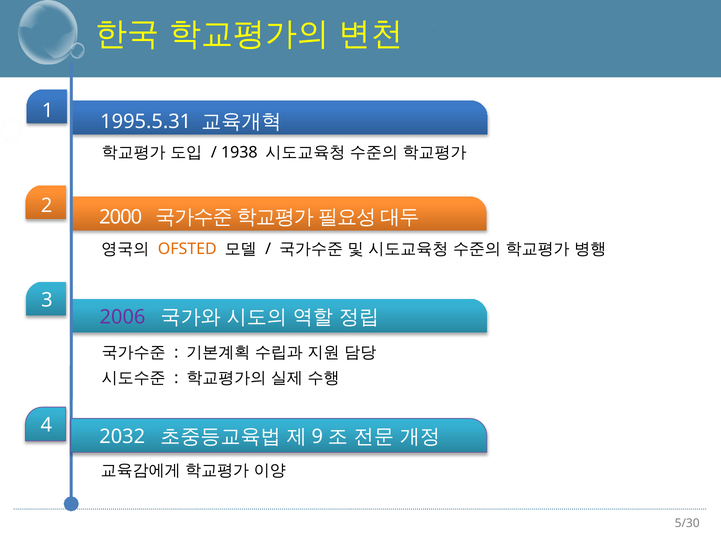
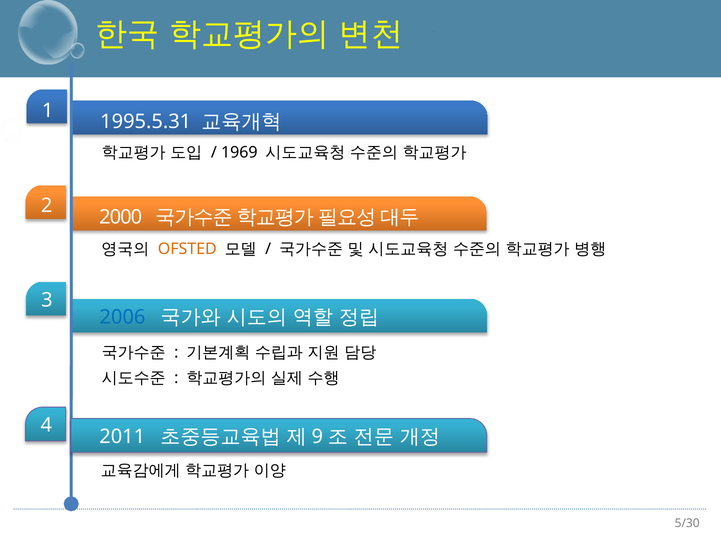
1938: 1938 -> 1969
2006 colour: purple -> blue
2032: 2032 -> 2011
